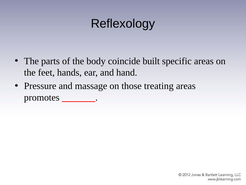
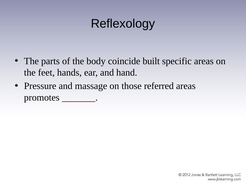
treating: treating -> referred
